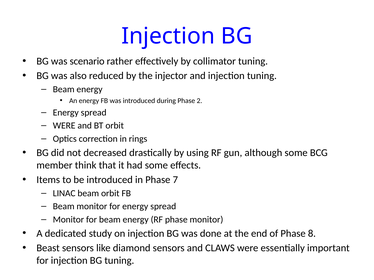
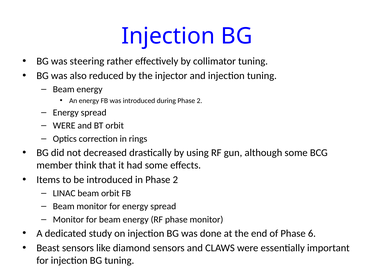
scenario: scenario -> steering
in Phase 7: 7 -> 2
8: 8 -> 6
